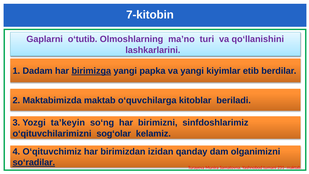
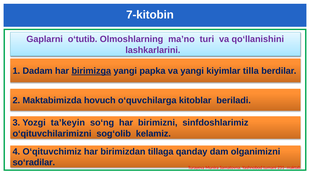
etib: etib -> tilla
Maktabimizda maktab: maktab -> hovuch
sog‘olar: sog‘olar -> sog‘olib
izidan: izidan -> tillaga
so‘radilar underline: present -> none
